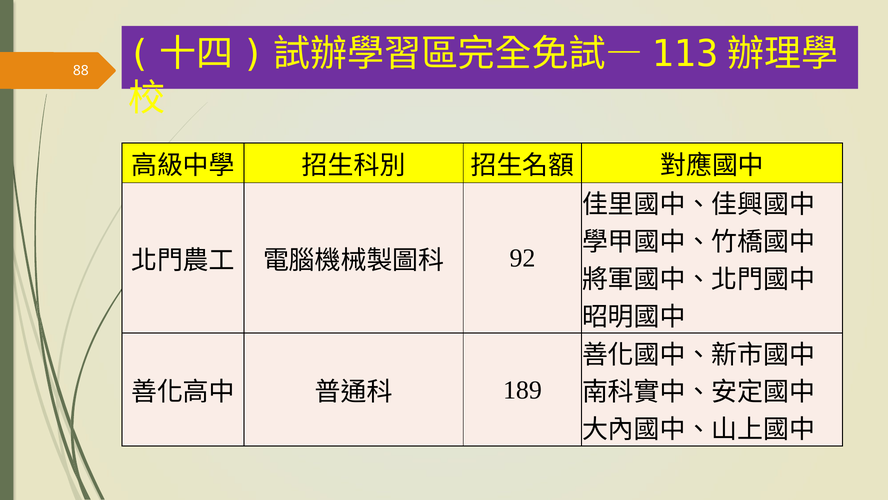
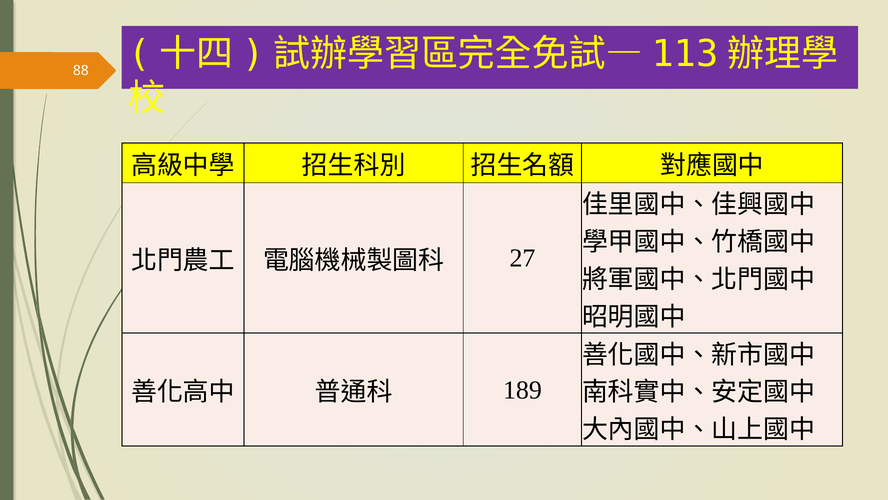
92: 92 -> 27
